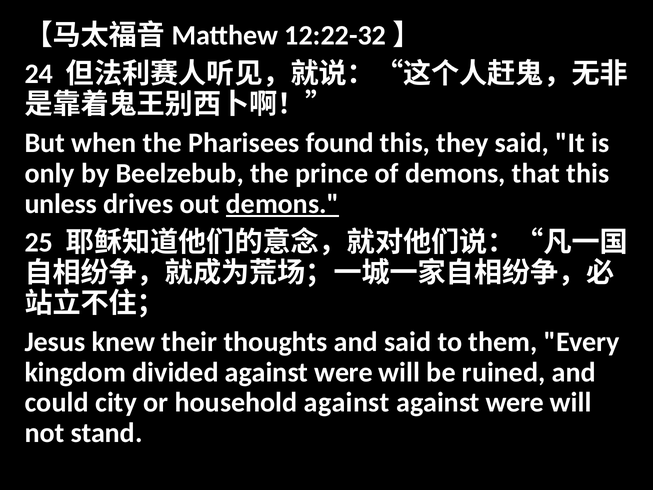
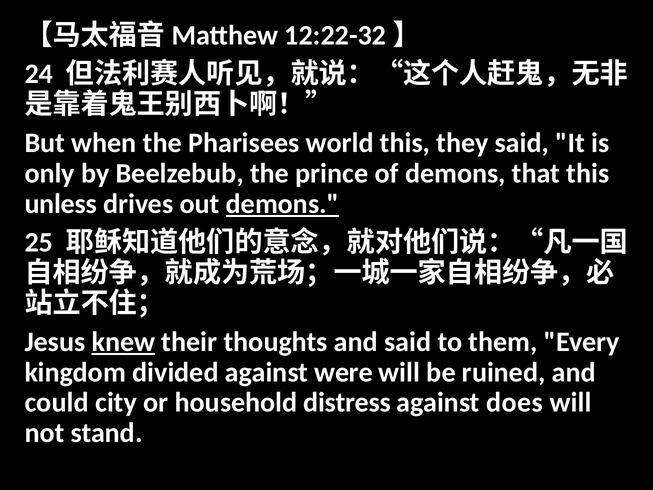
found: found -> world
knew underline: none -> present
household against: against -> distress
were at (515, 402): were -> does
